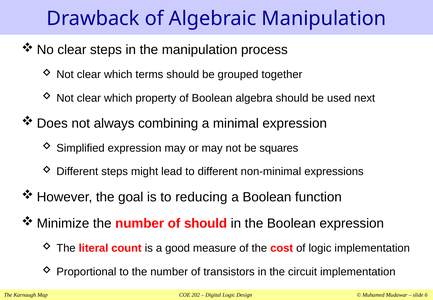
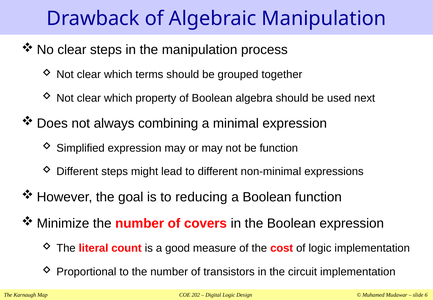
be squares: squares -> function
of should: should -> covers
